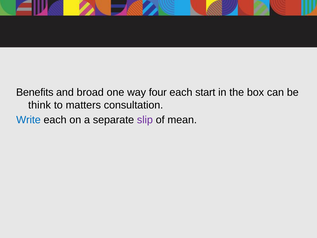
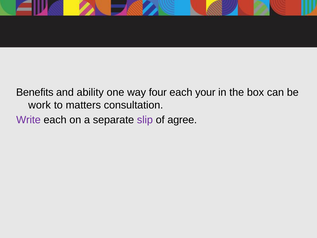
broad: broad -> ability
start: start -> your
think: think -> work
Write colour: blue -> purple
mean: mean -> agree
